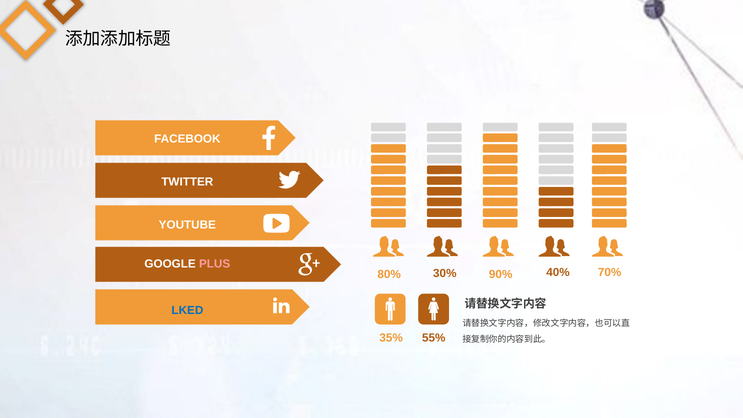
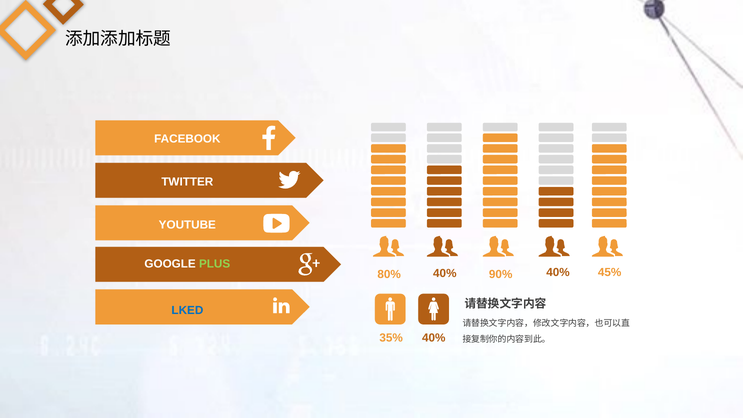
PLUS colour: pink -> light green
80% 30%: 30% -> 40%
70%: 70% -> 45%
35% 55%: 55% -> 40%
